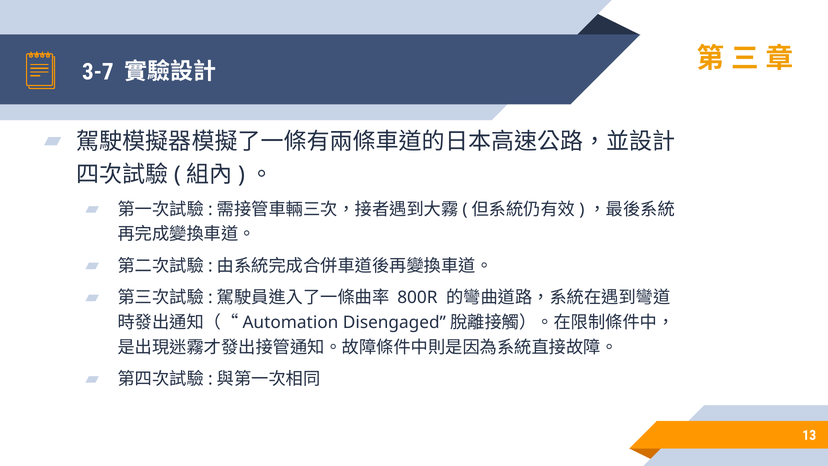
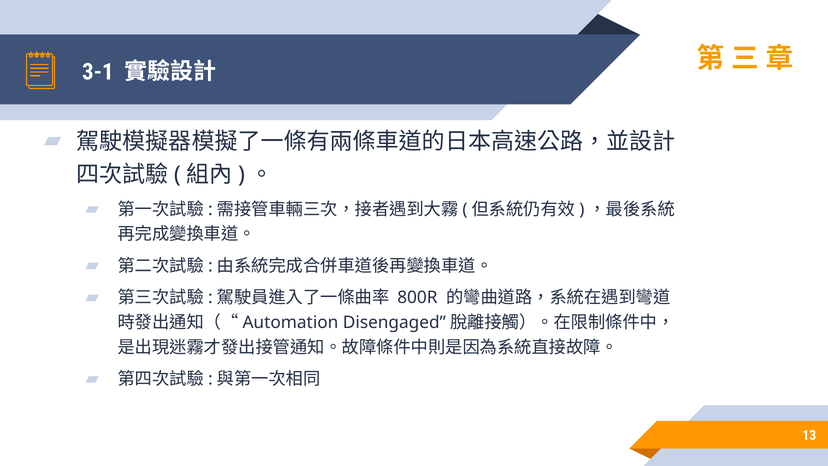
3-7: 3-7 -> 3-1
